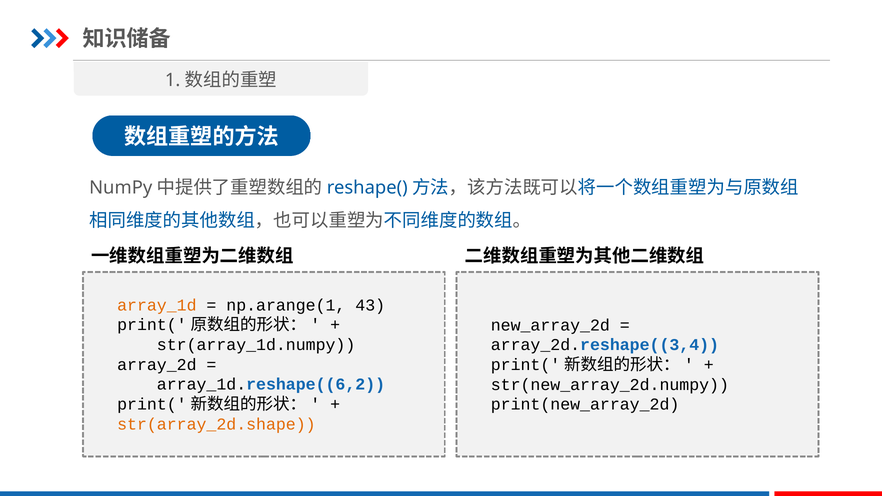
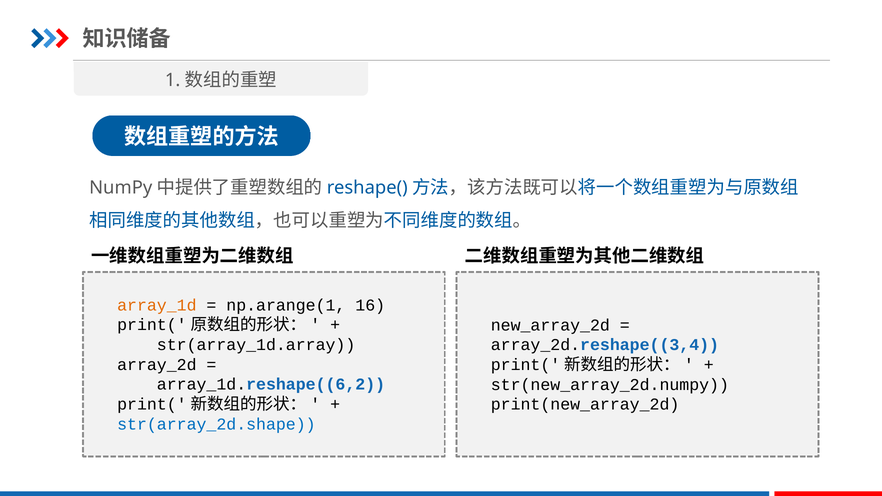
43: 43 -> 16
str(array_1d.numpy: str(array_1d.numpy -> str(array_1d.array
str(array_2d.shape colour: orange -> blue
